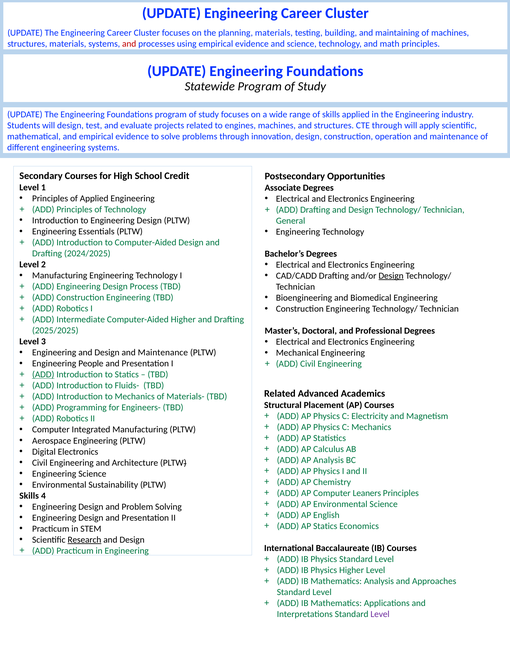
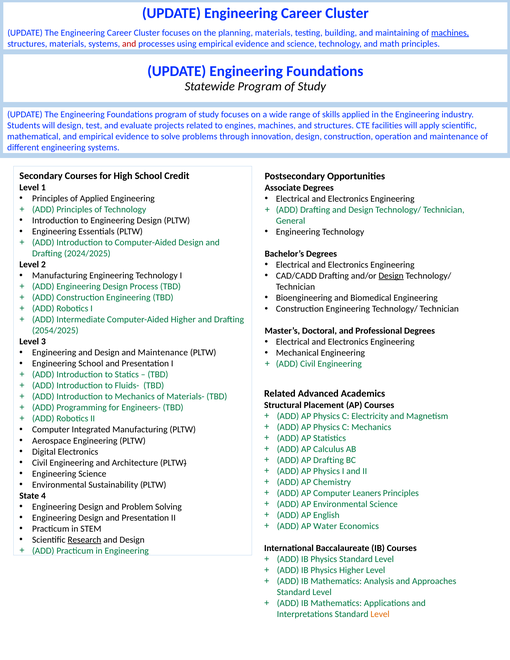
machines at (450, 33) underline: none -> present
CTE through: through -> facilities
2025/2025: 2025/2025 -> 2054/2025
Engineering People: People -> School
ADD at (43, 375) underline: present -> none
AP Analysis: Analysis -> Drafting
Skills at (29, 496): Skills -> State
AP Statics: Statics -> Water
Level at (380, 614) colour: purple -> orange
